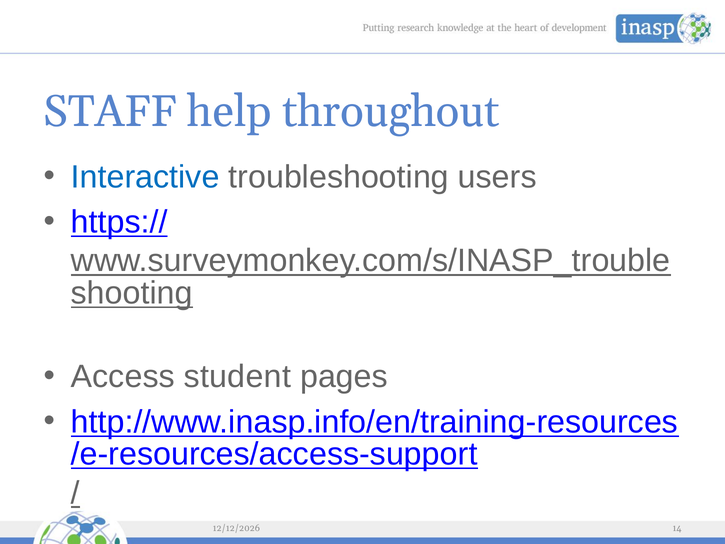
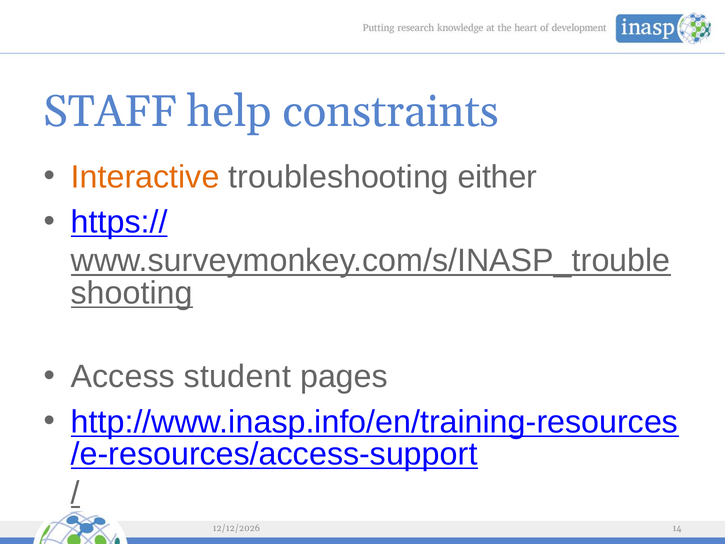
throughout: throughout -> constraints
Interactive colour: blue -> orange
users: users -> either
